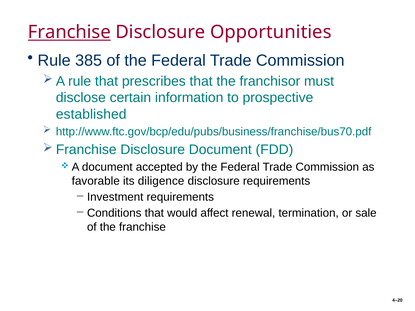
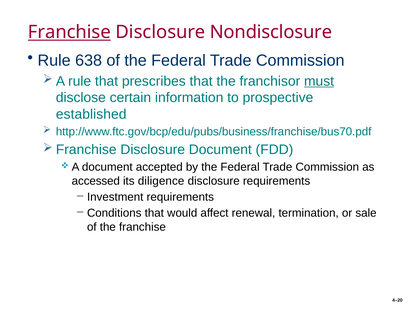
Opportunities: Opportunities -> Nondisclosure
385: 385 -> 638
must underline: none -> present
favorable: favorable -> accessed
